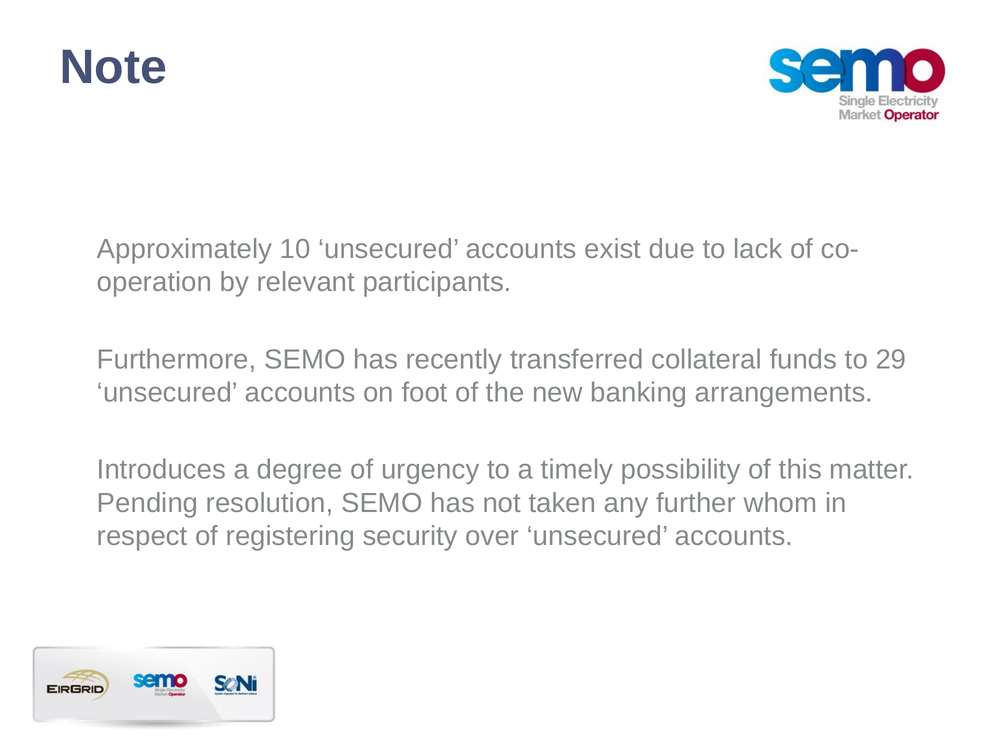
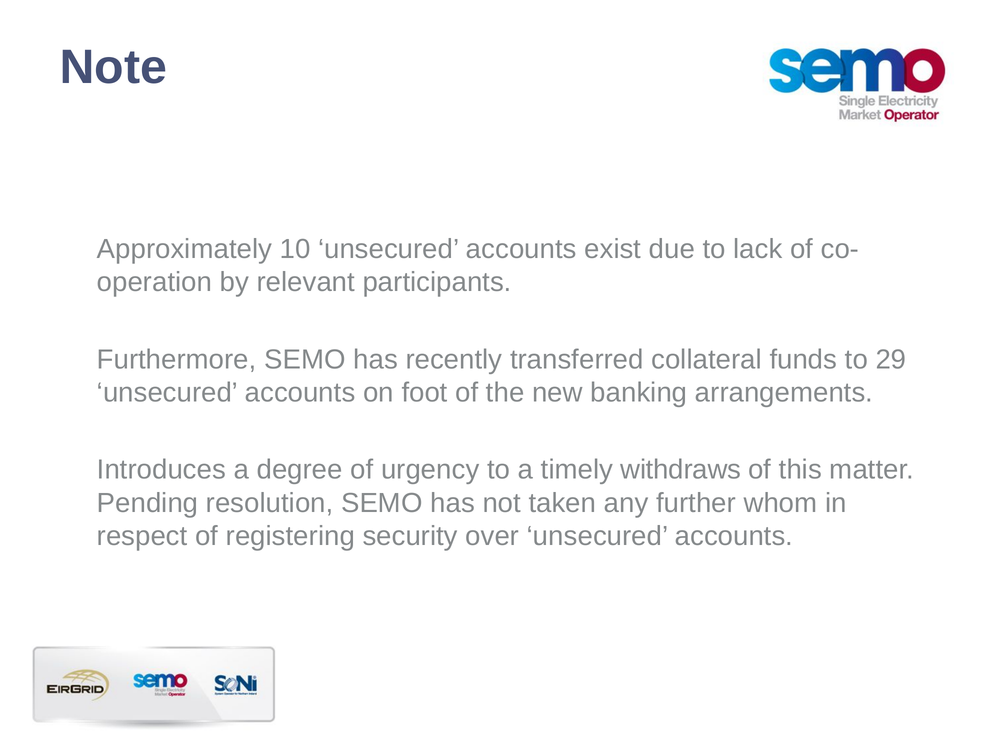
possibility: possibility -> withdraws
